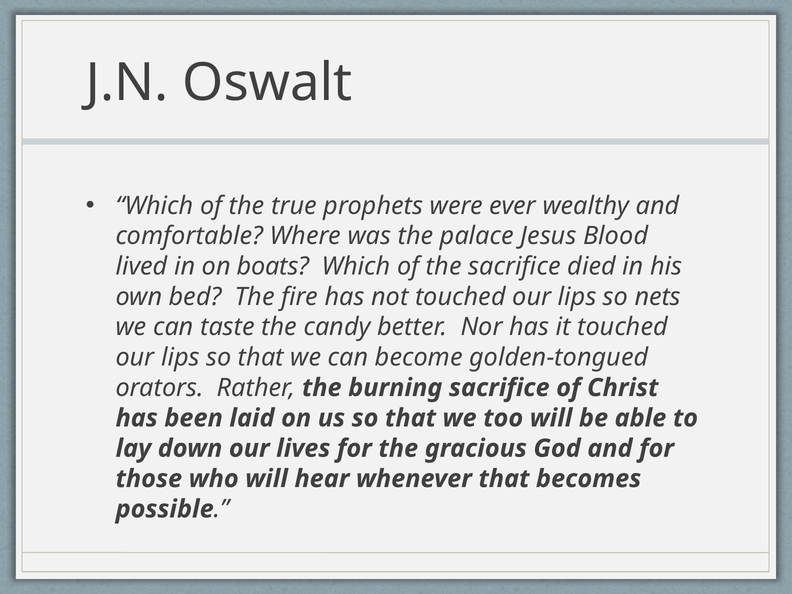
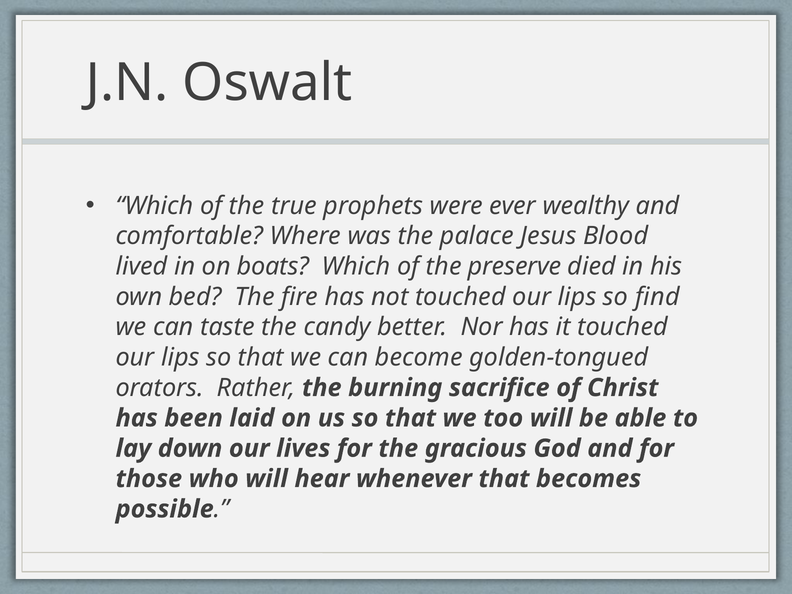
the sacrifice: sacrifice -> preserve
nets: nets -> find
